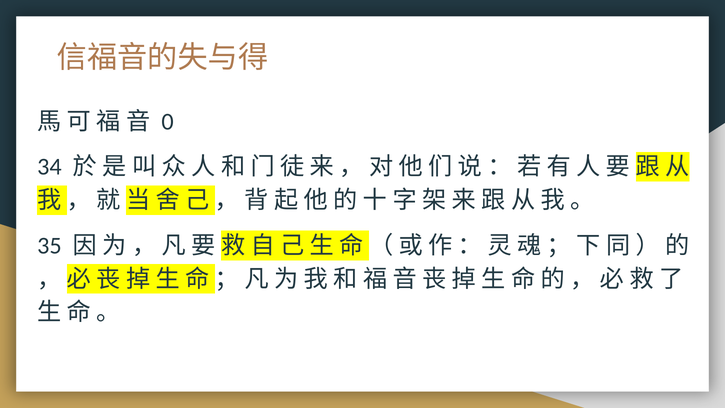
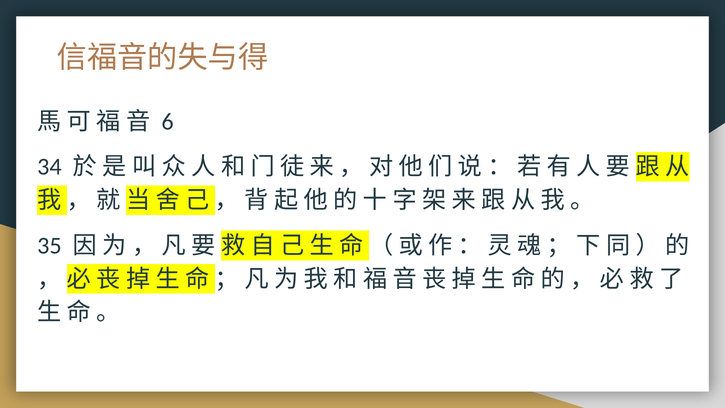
0: 0 -> 6
